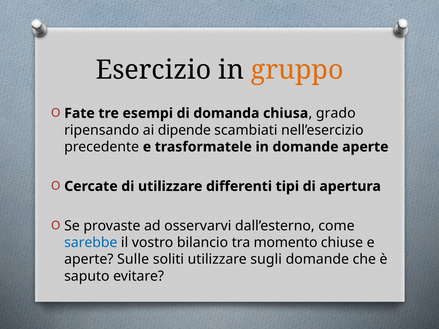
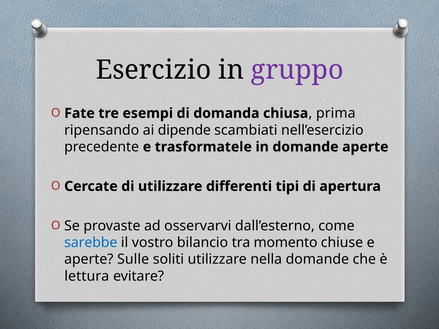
gruppo colour: orange -> purple
grado: grado -> prima
sugli: sugli -> nella
saputo: saputo -> lettura
